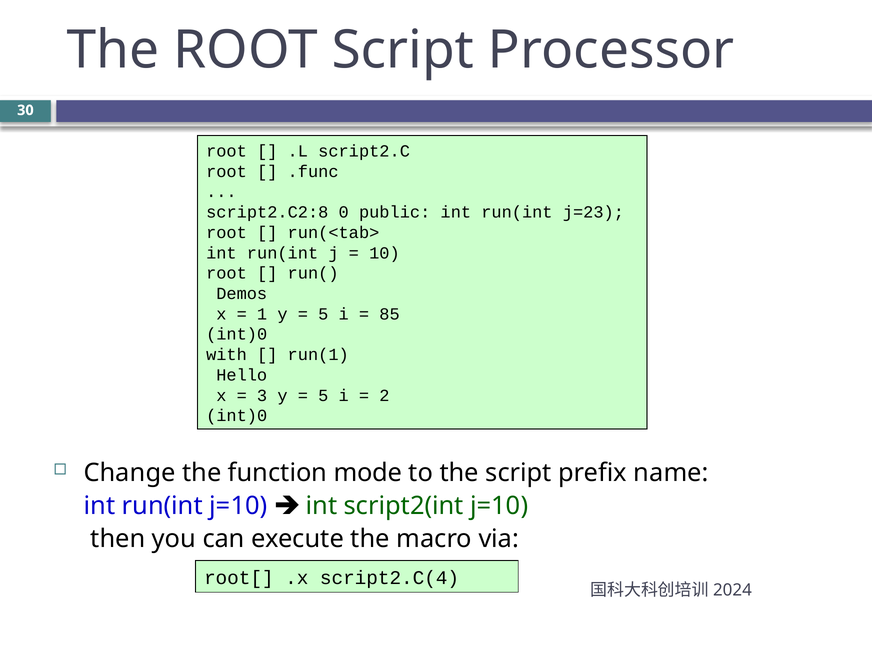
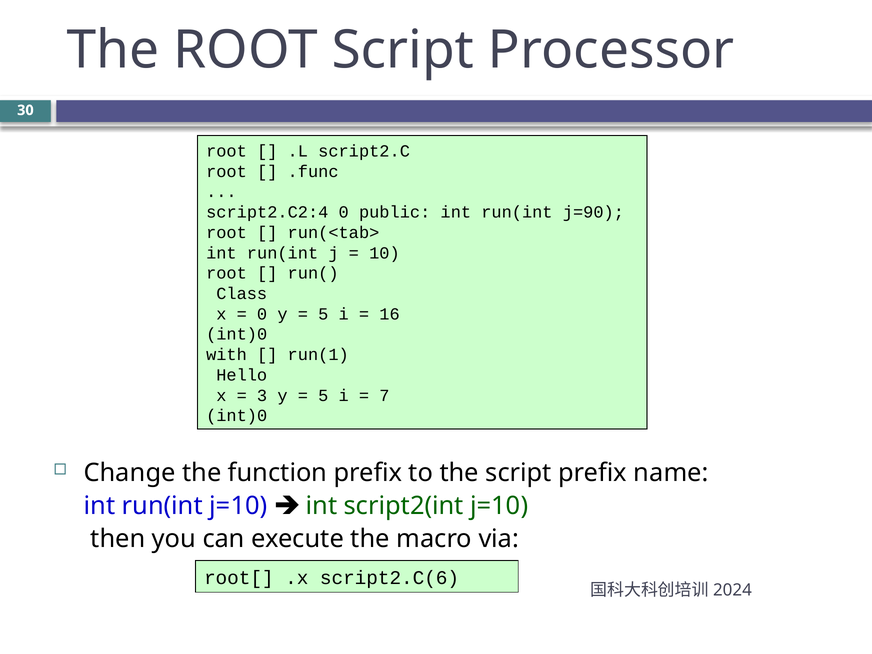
script2.C2:8: script2.C2:8 -> script2.C2:4
j=23: j=23 -> j=90
Demos: Demos -> Class
1 at (262, 314): 1 -> 0
85: 85 -> 16
2: 2 -> 7
function mode: mode -> prefix
script2.C(4: script2.C(4 -> script2.C(6
